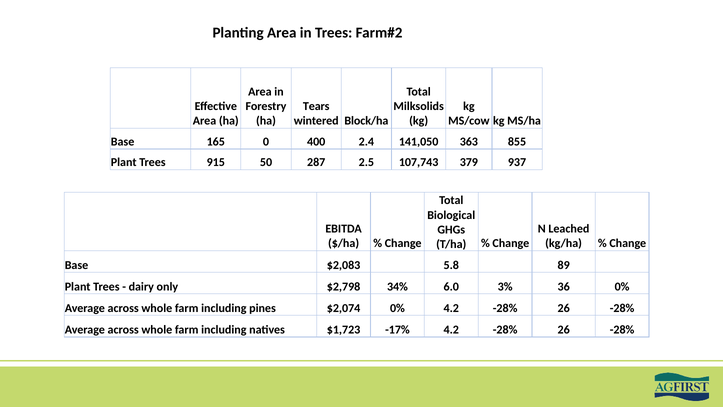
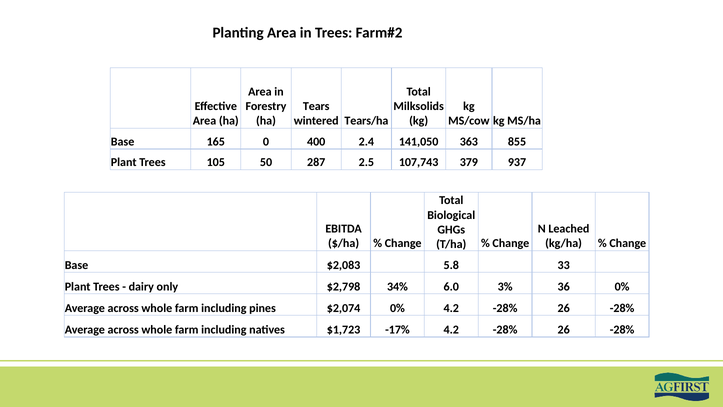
Block/ha: Block/ha -> Tears/ha
915: 915 -> 105
89: 89 -> 33
